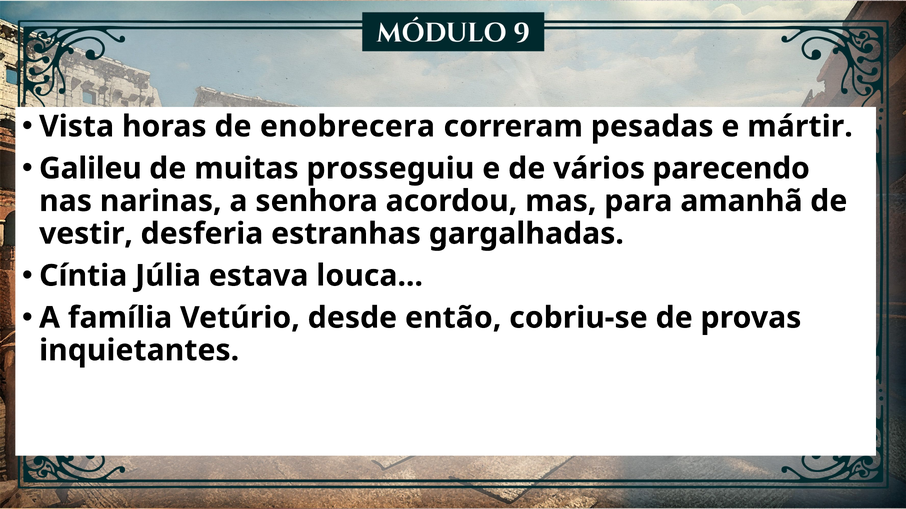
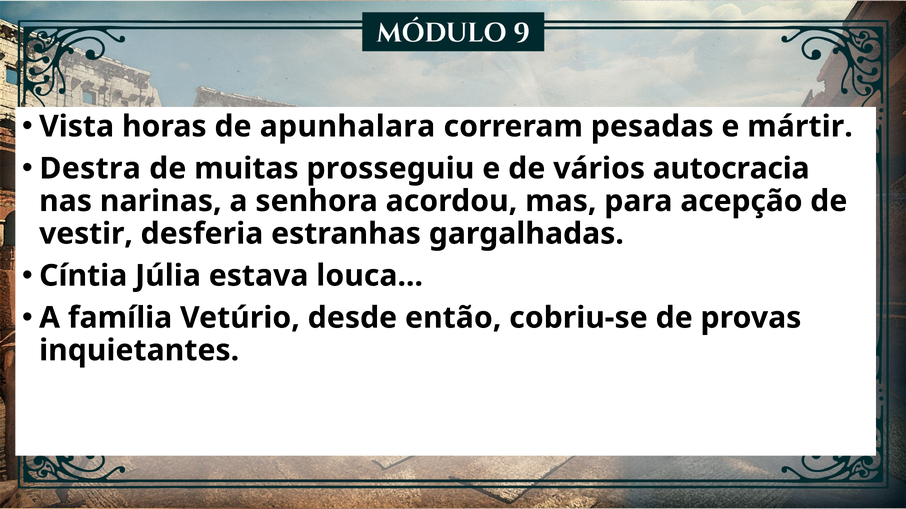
enobrecera: enobrecera -> apunhalara
Galileu: Galileu -> Destra
parecendo: parecendo -> autocracia
amanhã: amanhã -> acepção
